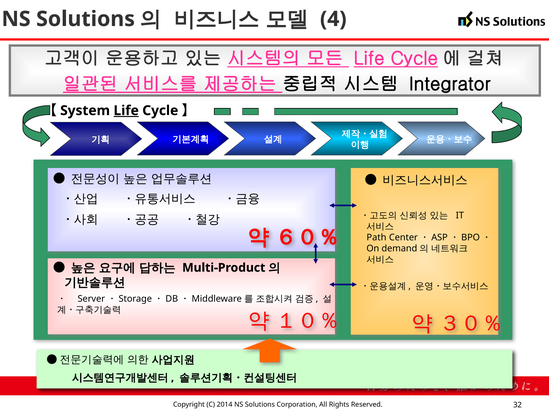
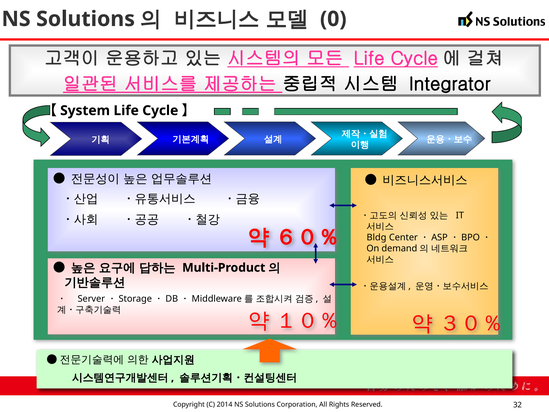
4: 4 -> 0
Life at (126, 111) underline: present -> none
Path: Path -> Bldg
